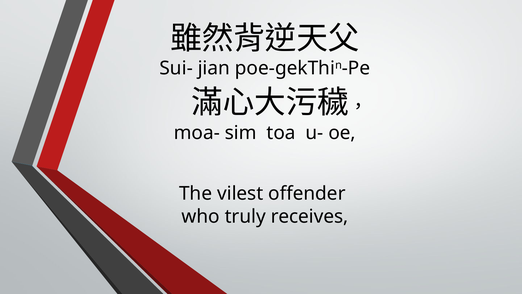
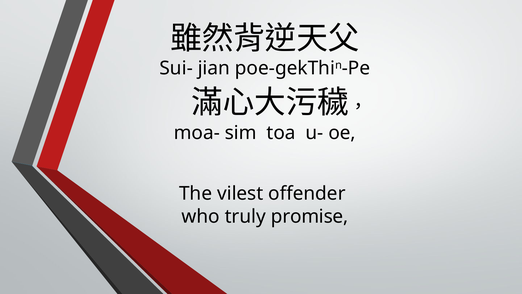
receives: receives -> promise
